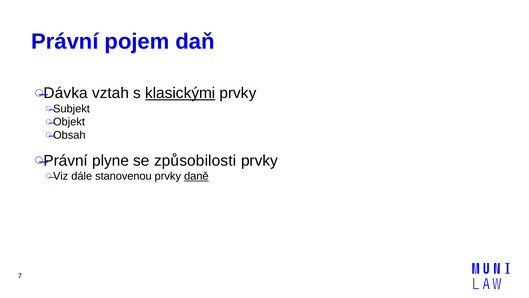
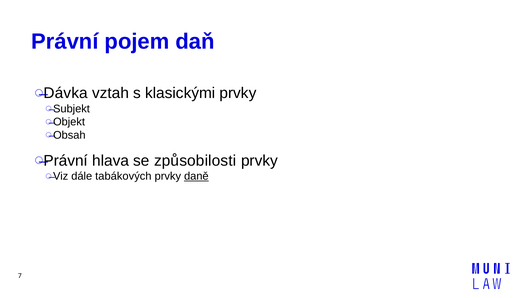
klasickými underline: present -> none
plyne: plyne -> hlava
stanovenou: stanovenou -> tabákových
